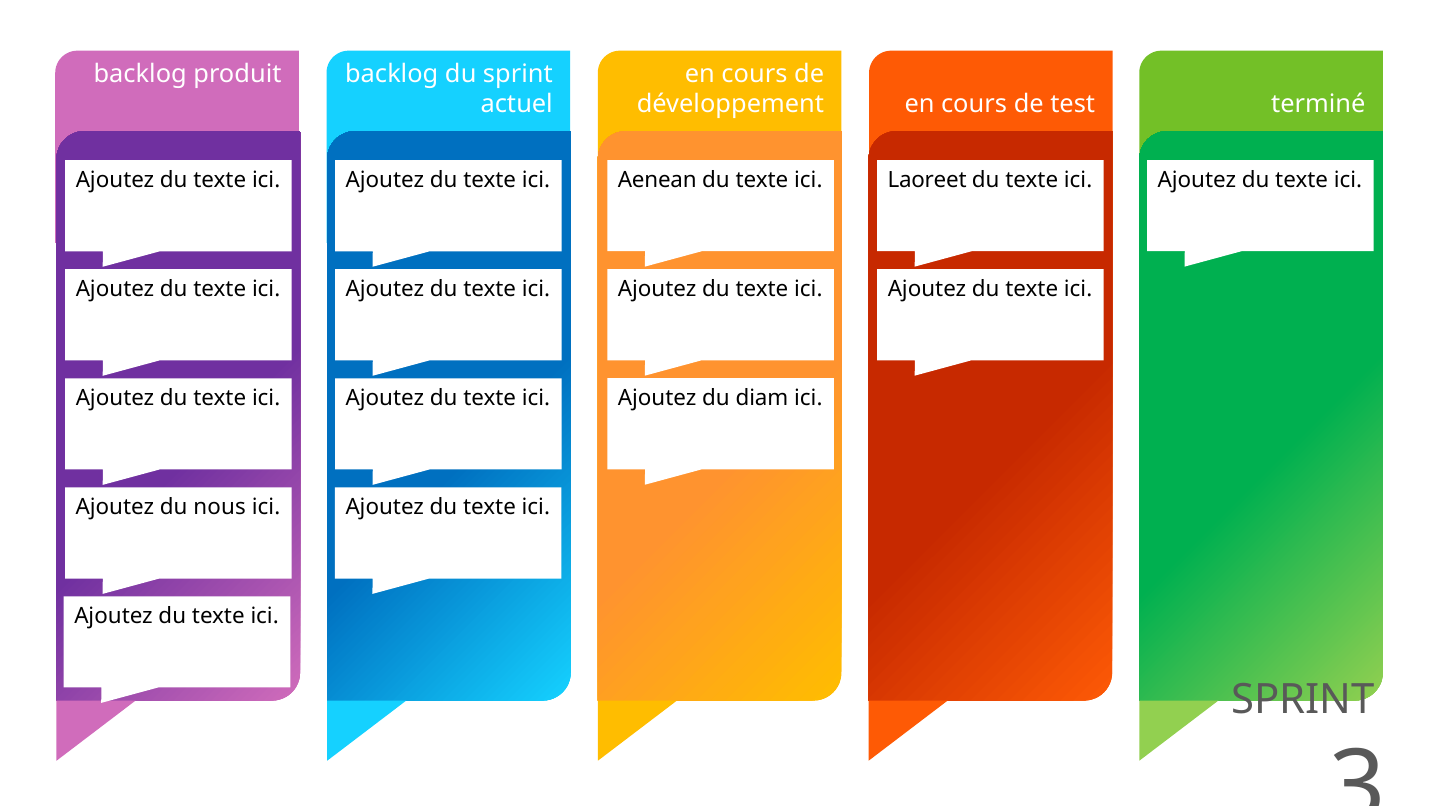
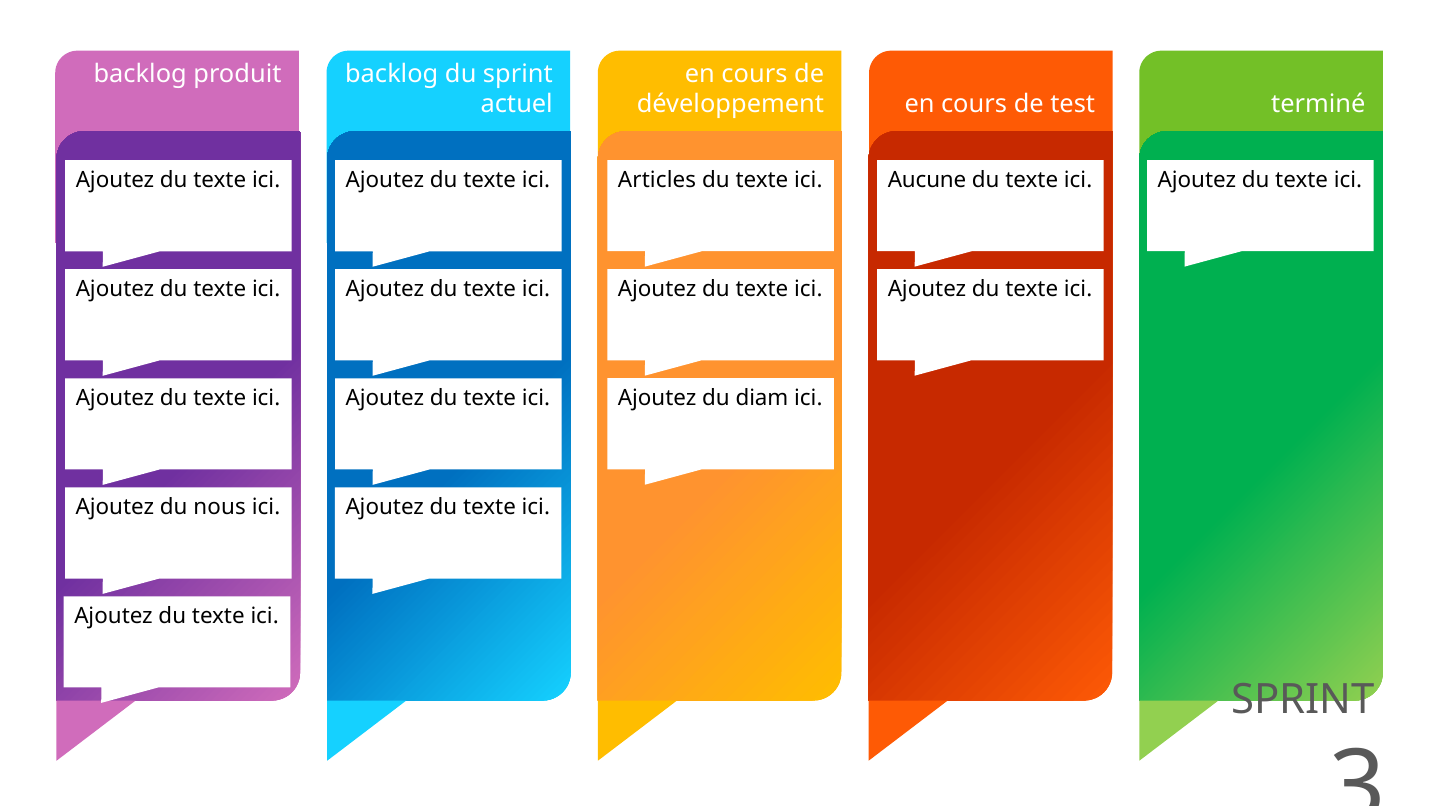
Aenean: Aenean -> Articles
Laoreet: Laoreet -> Aucune
